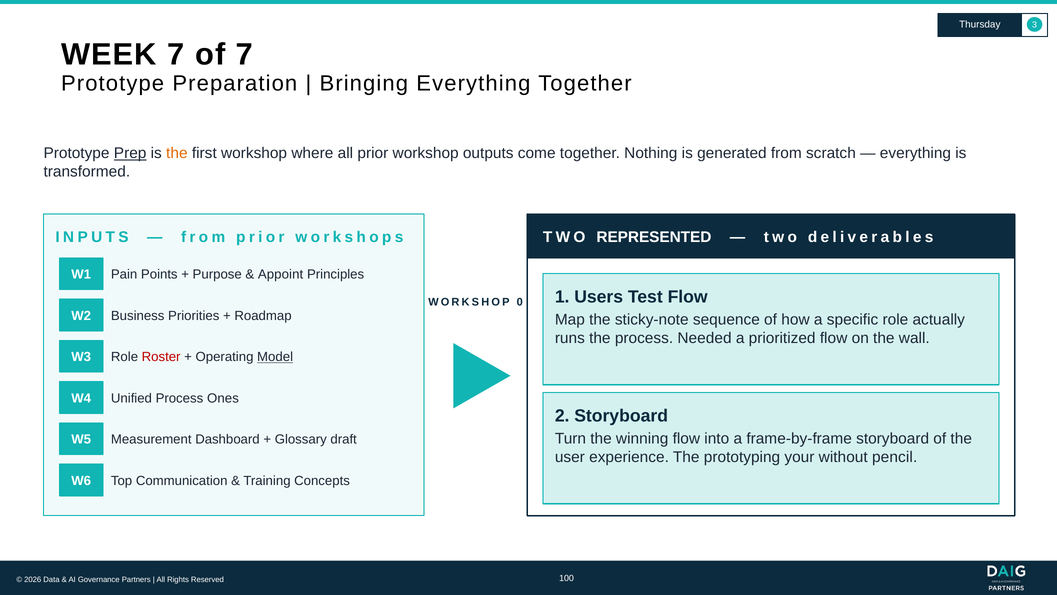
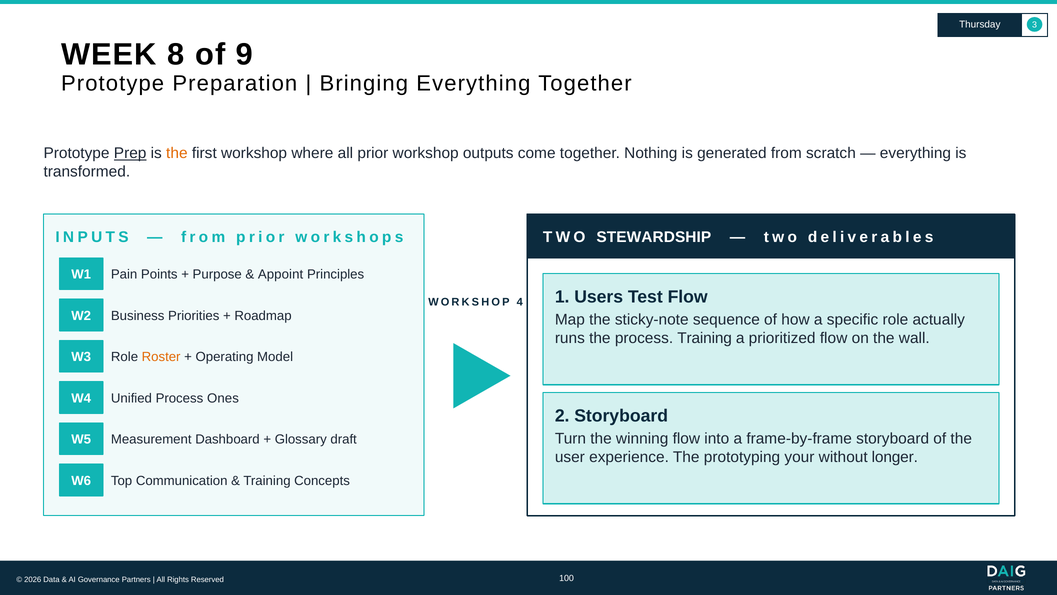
WEEK 7: 7 -> 8
of 7: 7 -> 9
REPRESENTED: REPRESENTED -> STEWARDSHIP
0: 0 -> 4
process Needed: Needed -> Training
Roster colour: red -> orange
Model underline: present -> none
pencil: pencil -> longer
